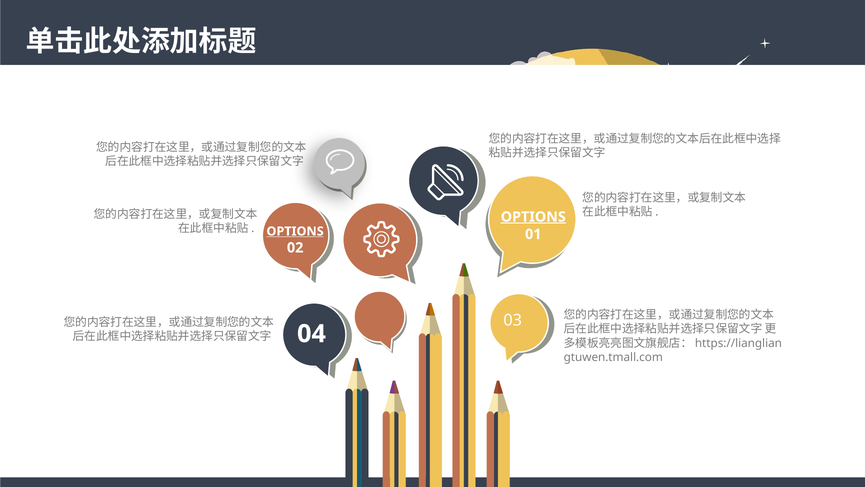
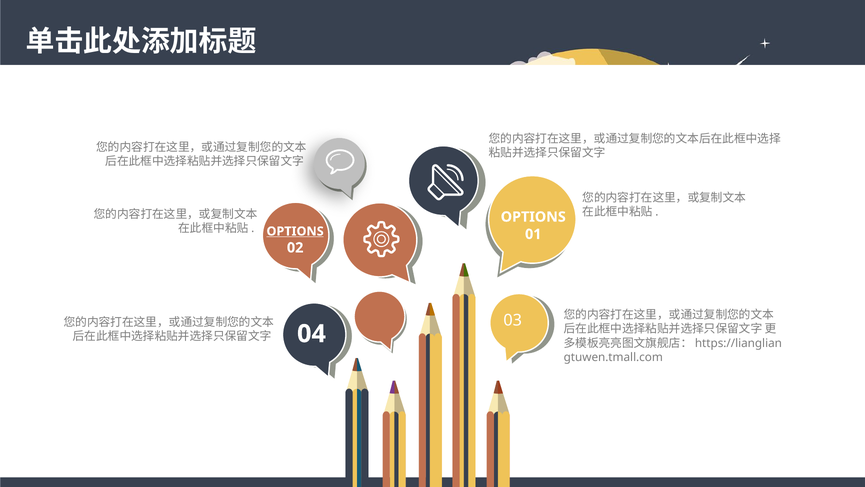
OPTIONS at (533, 217) underline: present -> none
